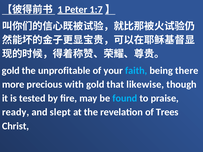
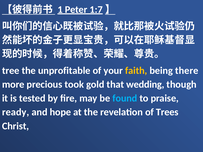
gold at (11, 71): gold -> tree
faith colour: light blue -> yellow
with: with -> took
likewise: likewise -> wedding
slept: slept -> hope
